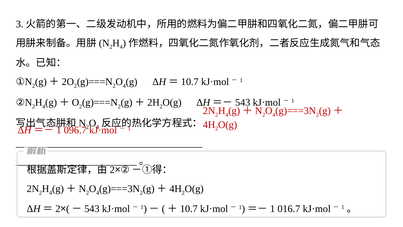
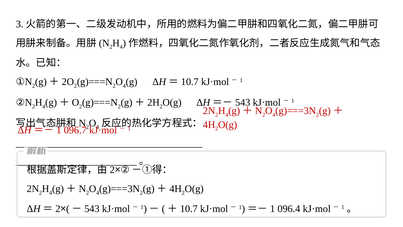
016.7: 016.7 -> 096.4
